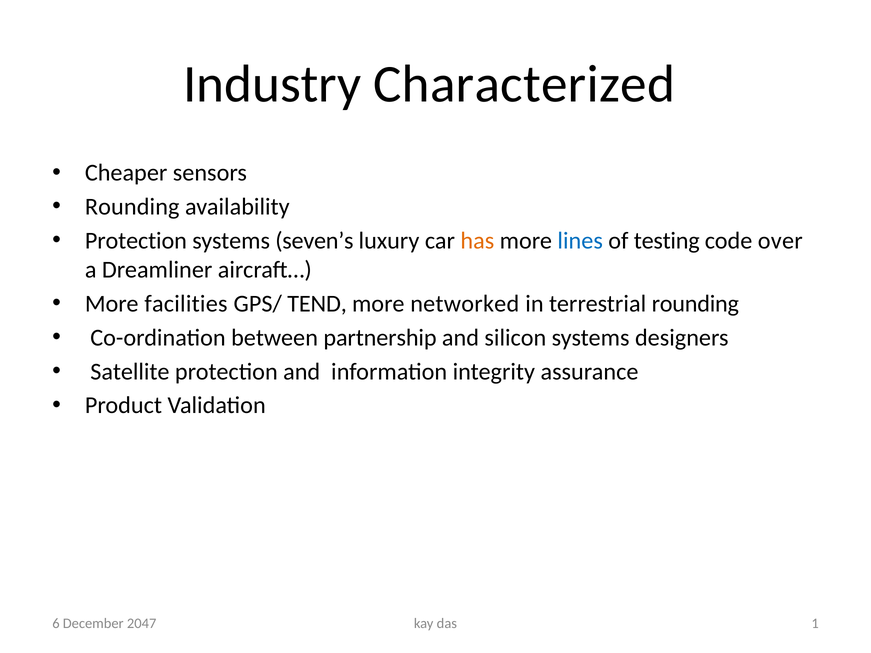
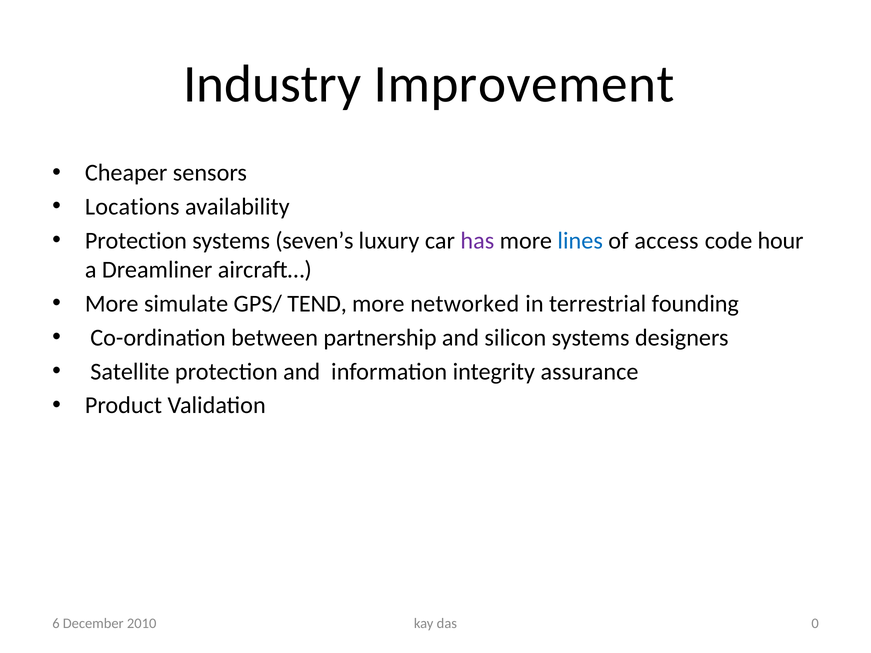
Characterized: Characterized -> Improvement
Rounding at (132, 207): Rounding -> Locations
has colour: orange -> purple
testing: testing -> access
over: over -> hour
facilities: facilities -> simulate
terrestrial rounding: rounding -> founding
1: 1 -> 0
2047: 2047 -> 2010
